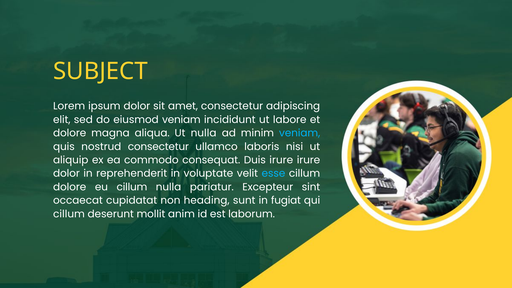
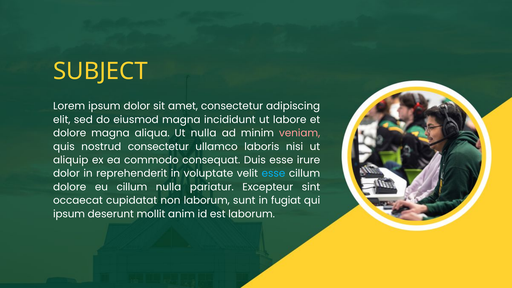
eiusmod veniam: veniam -> magna
veniam at (300, 133) colour: light blue -> pink
Duis irure: irure -> esse
non heading: heading -> laborum
cillum at (69, 214): cillum -> ipsum
